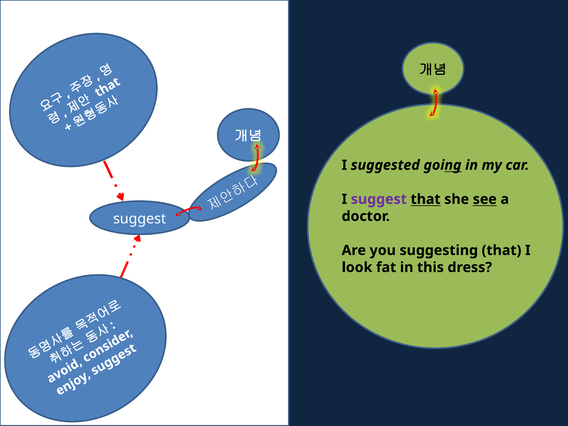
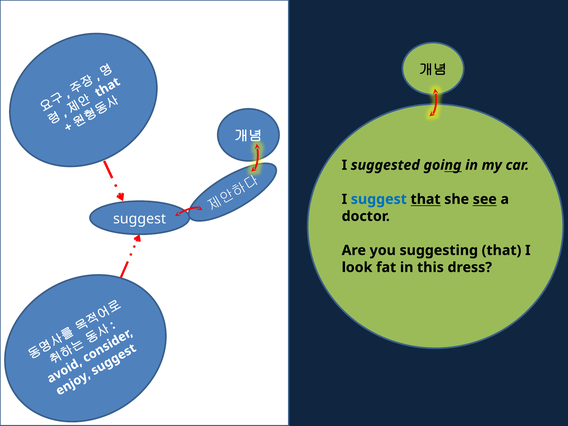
suggest at (379, 199) colour: purple -> blue
